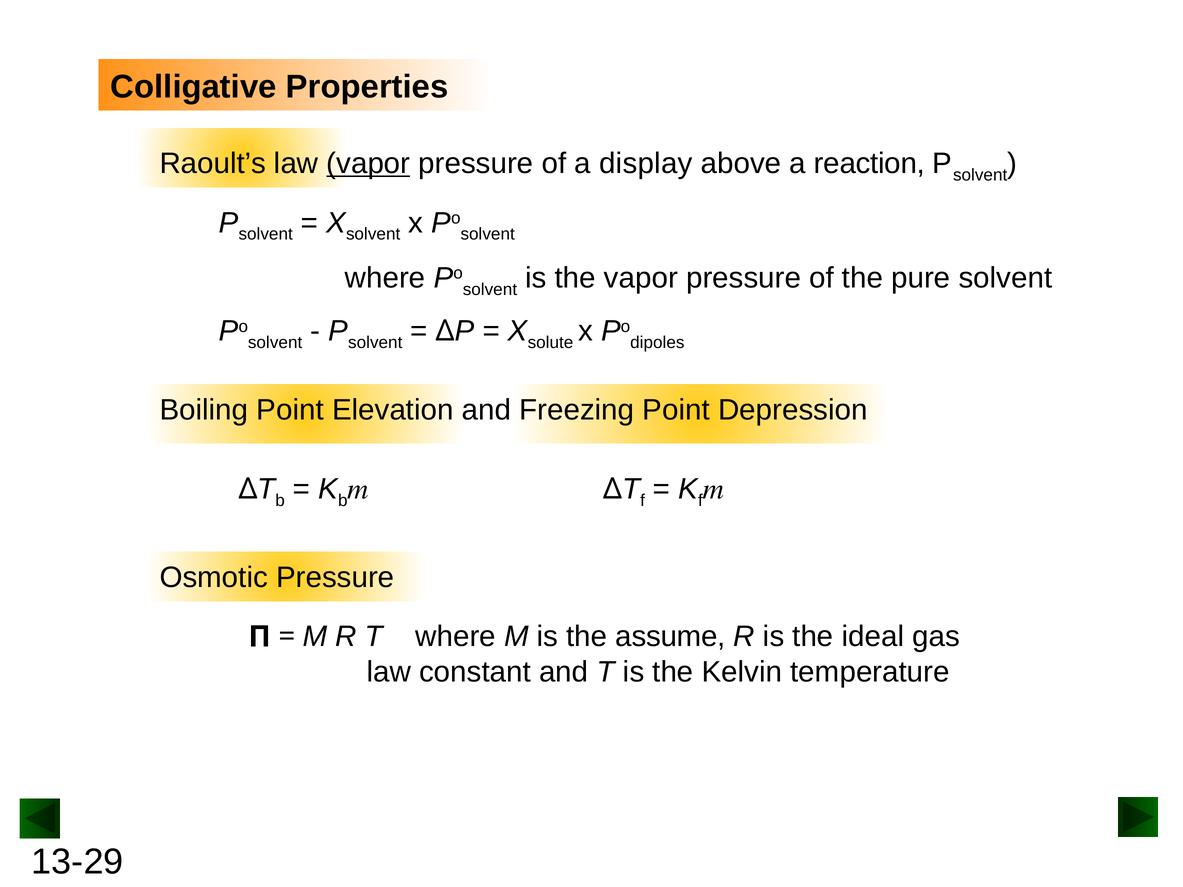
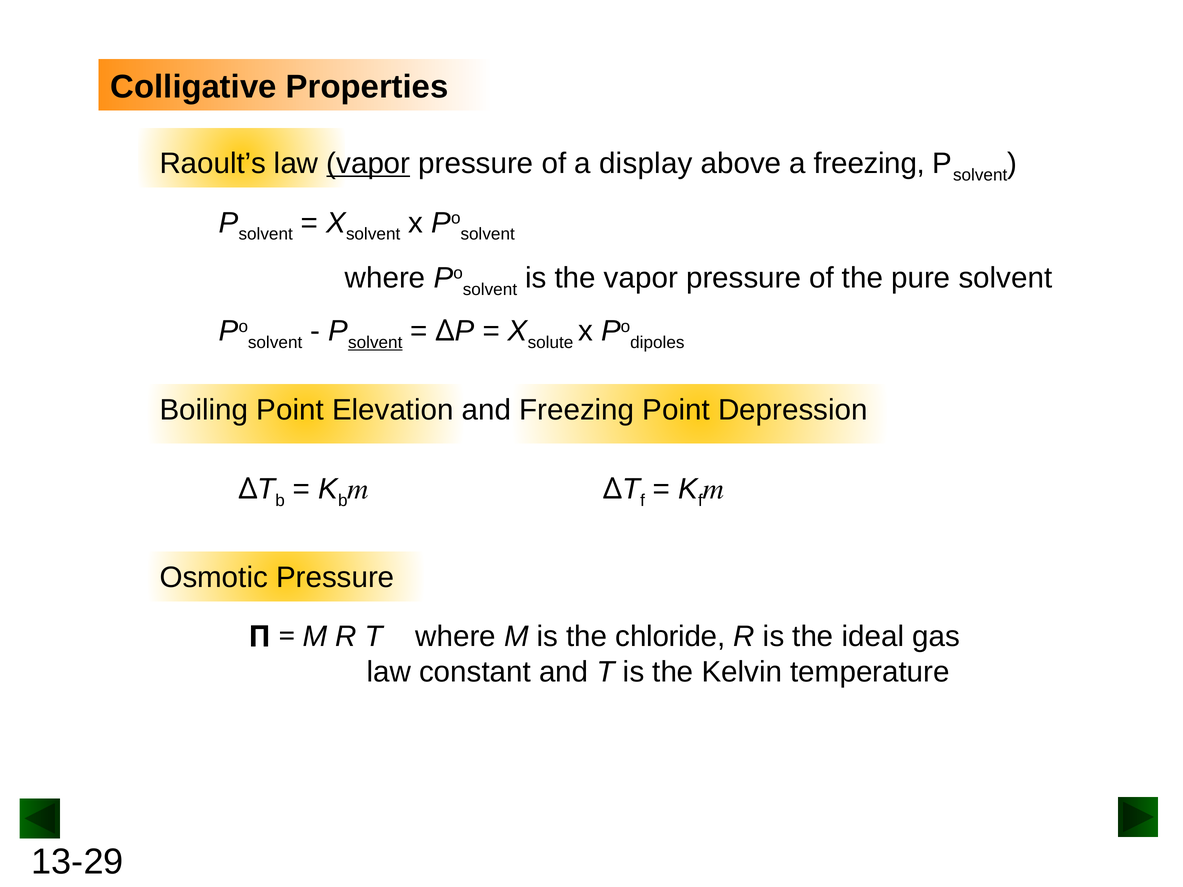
a reaction: reaction -> freezing
solvent at (375, 343) underline: none -> present
assume: assume -> chloride
